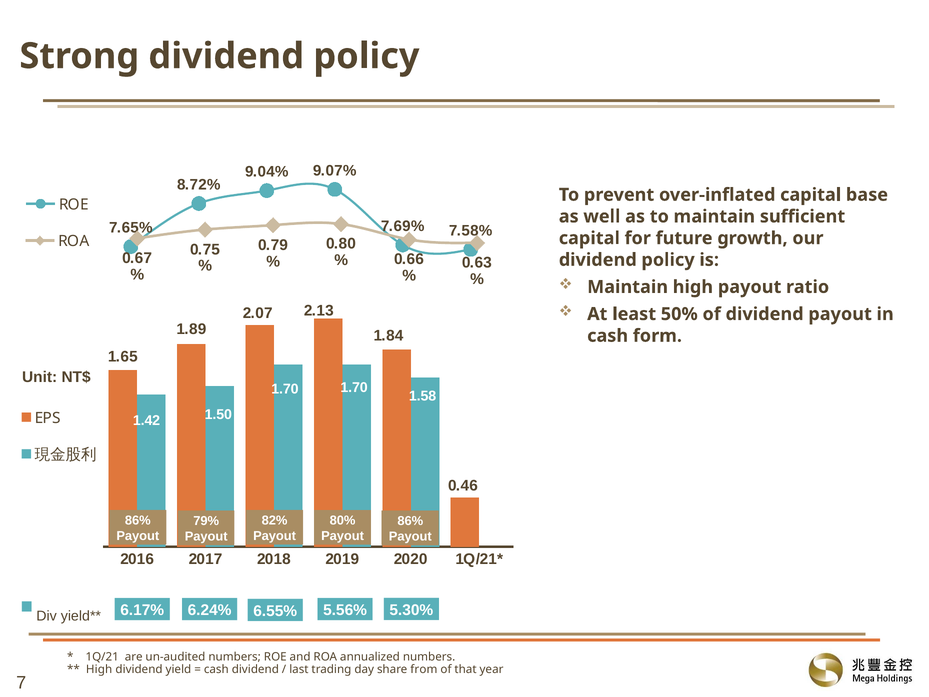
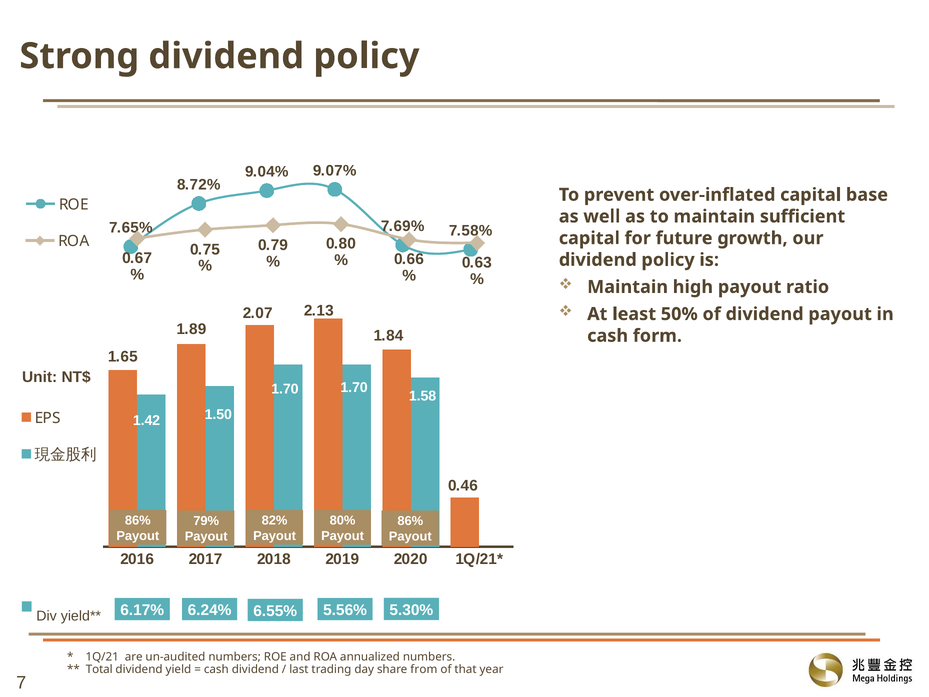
High at (99, 669): High -> Total
